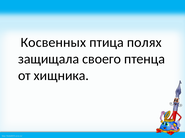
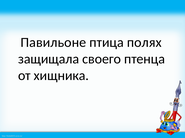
Косвенных: Косвенных -> Павильоне
